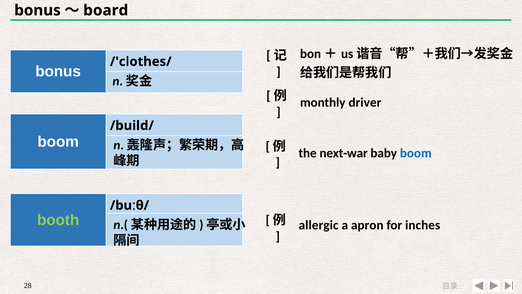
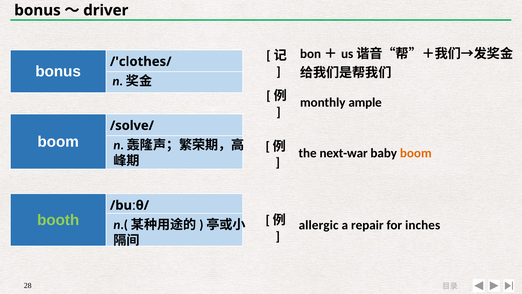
board: board -> driver
driver: driver -> ample
/build/: /build/ -> /solve/
boom at (416, 153) colour: blue -> orange
apron: apron -> repair
